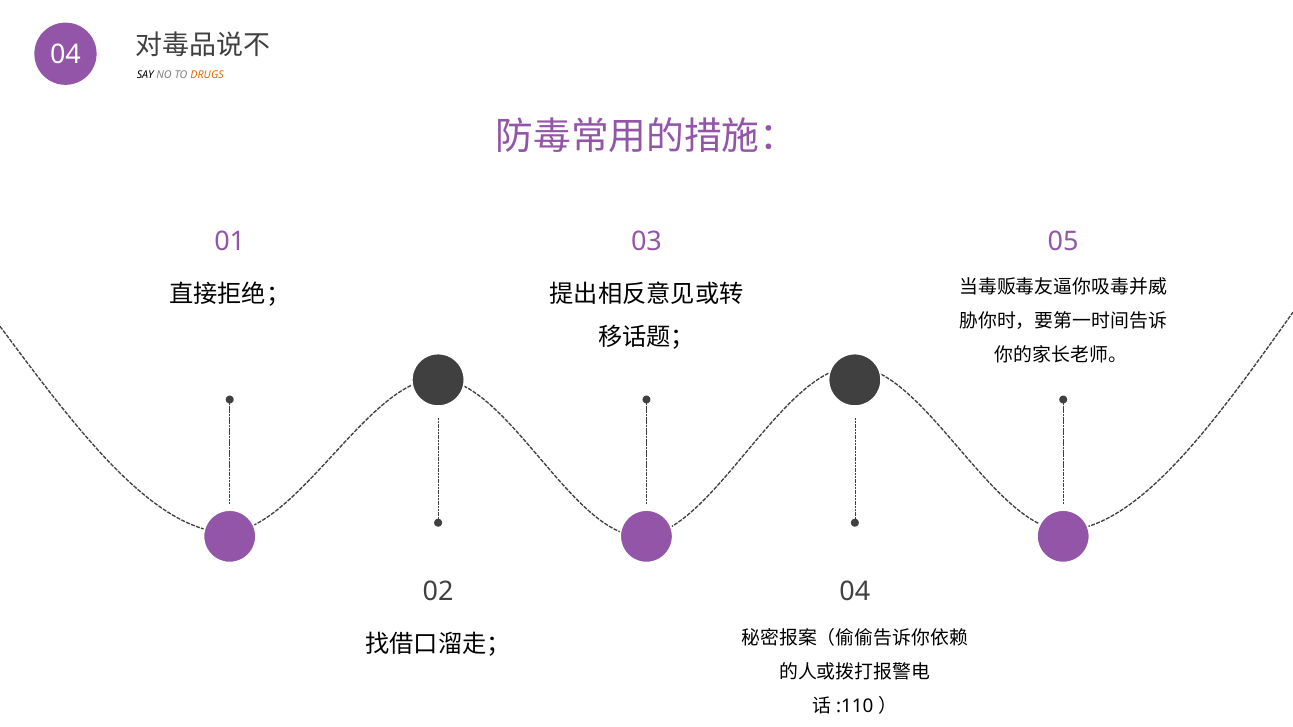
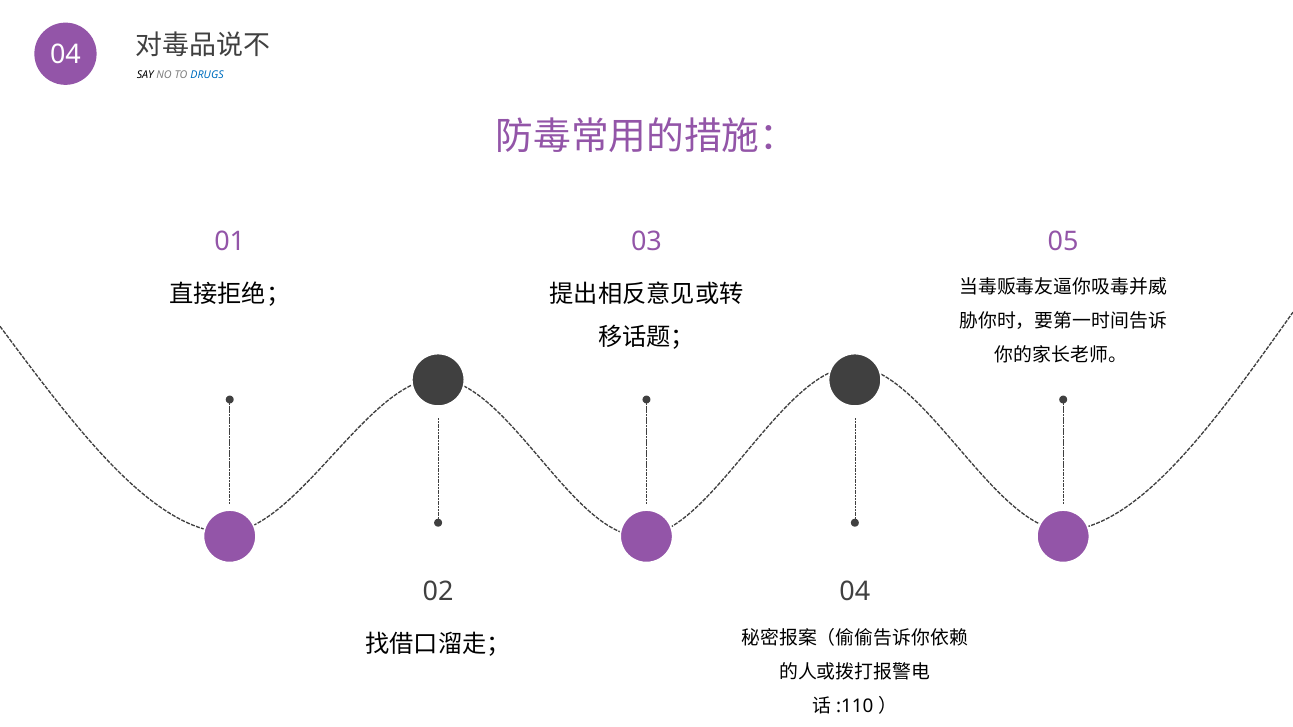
DRUGS colour: orange -> blue
